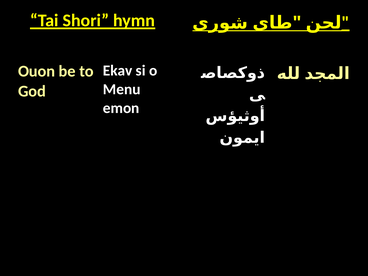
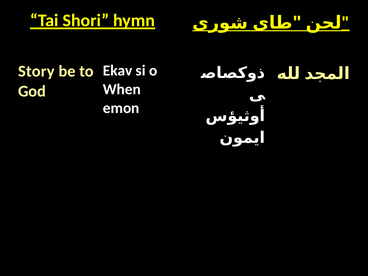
Ouon: Ouon -> Story
Menu: Menu -> When
